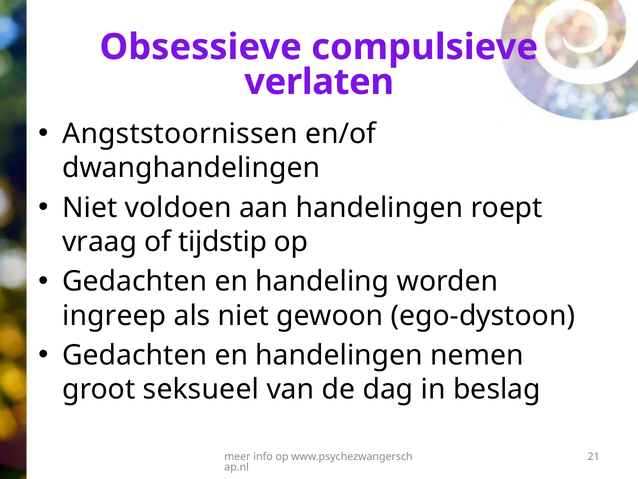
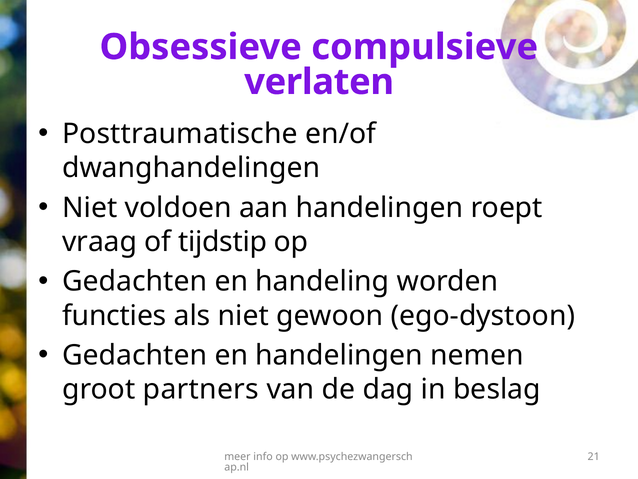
Angststoornissen: Angststoornissen -> Posttraumatische
ingreep: ingreep -> functies
seksueel: seksueel -> partners
